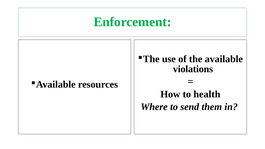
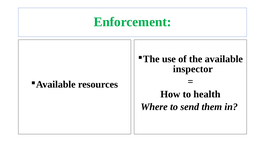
violations: violations -> inspector
